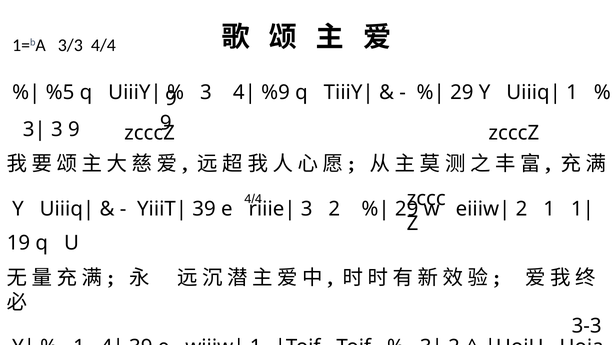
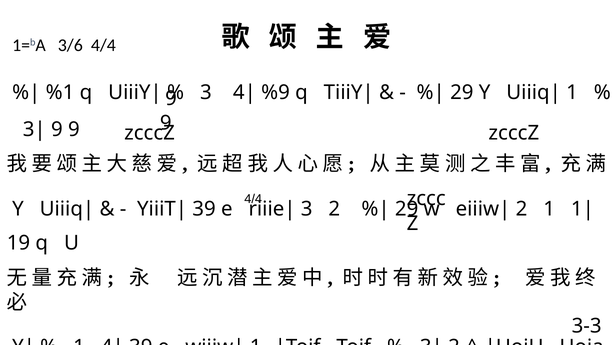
3/3: 3/3 -> 3/6
%5: %5 -> %1
3 at (57, 129): 3 -> 9
